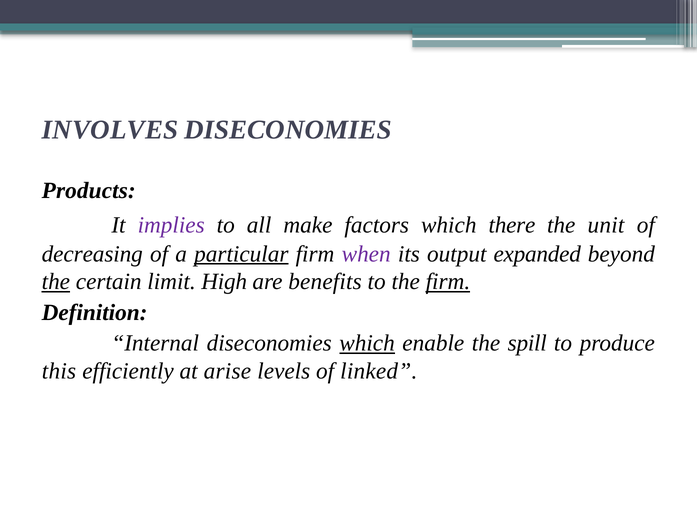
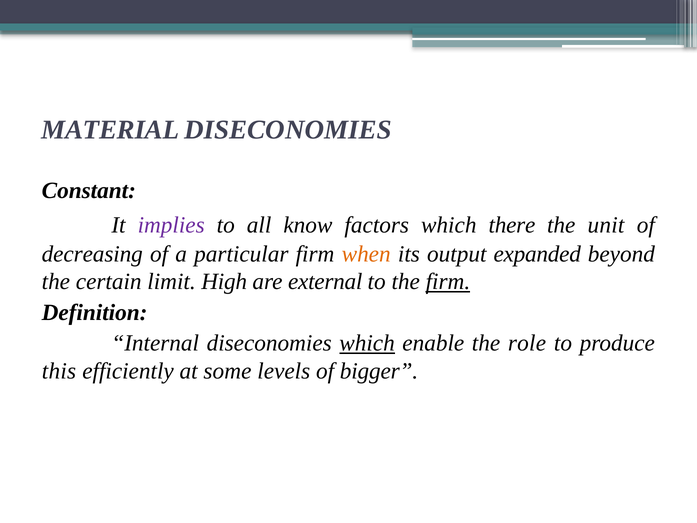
INVOLVES: INVOLVES -> MATERIAL
Products: Products -> Constant
make: make -> know
particular underline: present -> none
when colour: purple -> orange
the at (56, 282) underline: present -> none
benefits: benefits -> external
spill: spill -> role
arise: arise -> some
linked: linked -> bigger
